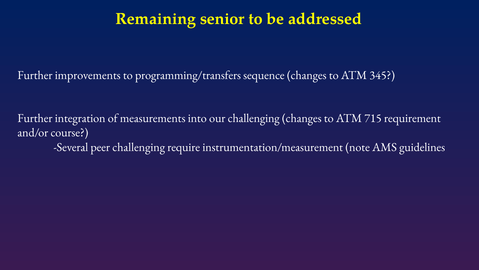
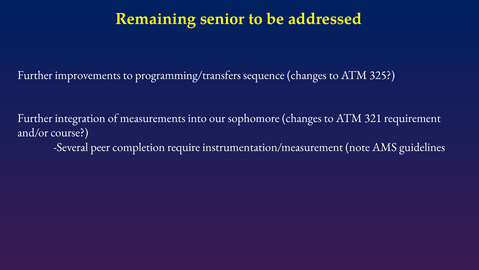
345: 345 -> 325
our challenging: challenging -> sophomore
715: 715 -> 321
peer challenging: challenging -> completion
